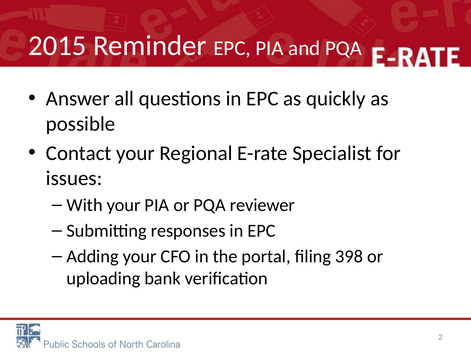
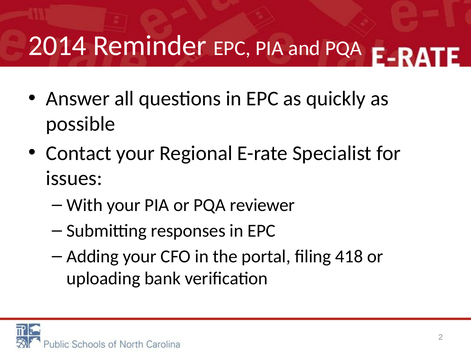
2015: 2015 -> 2014
398: 398 -> 418
